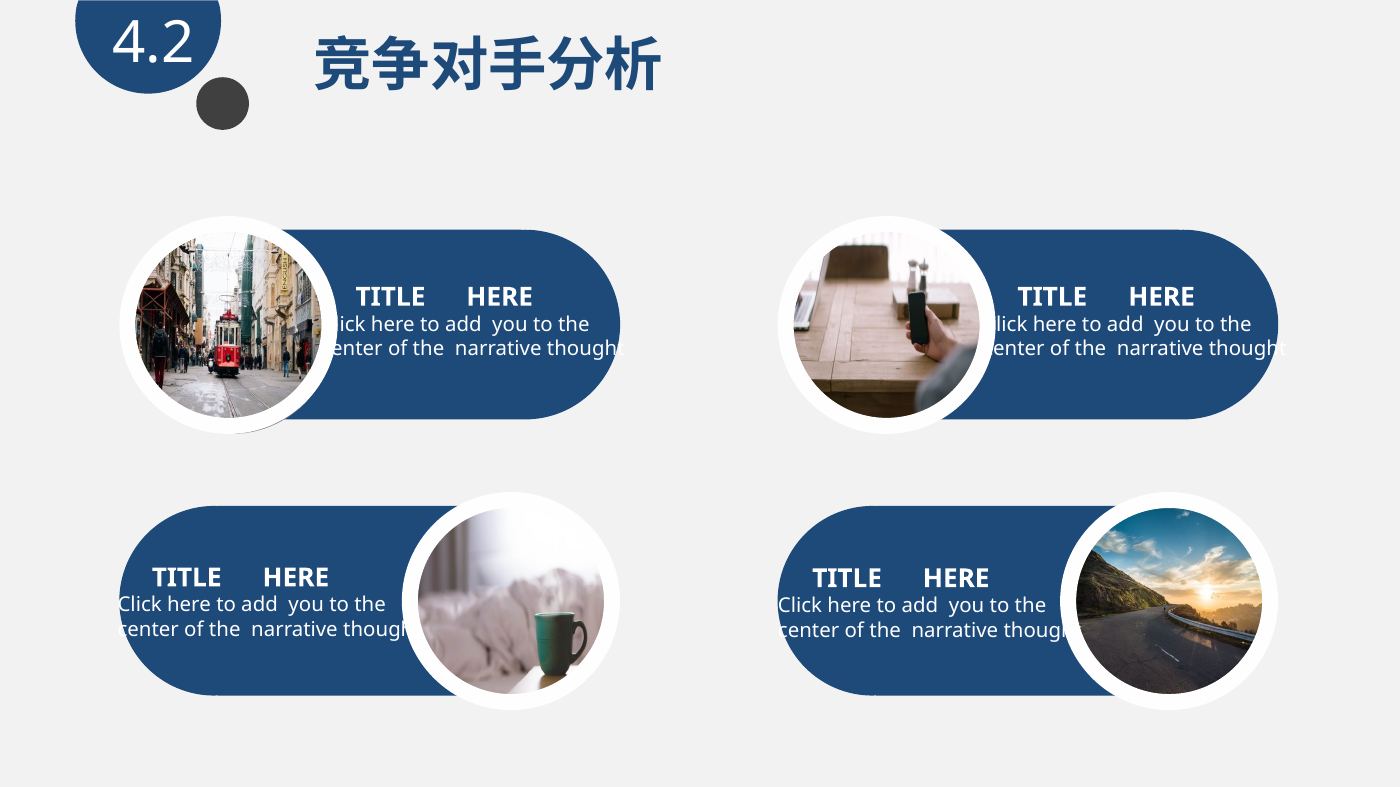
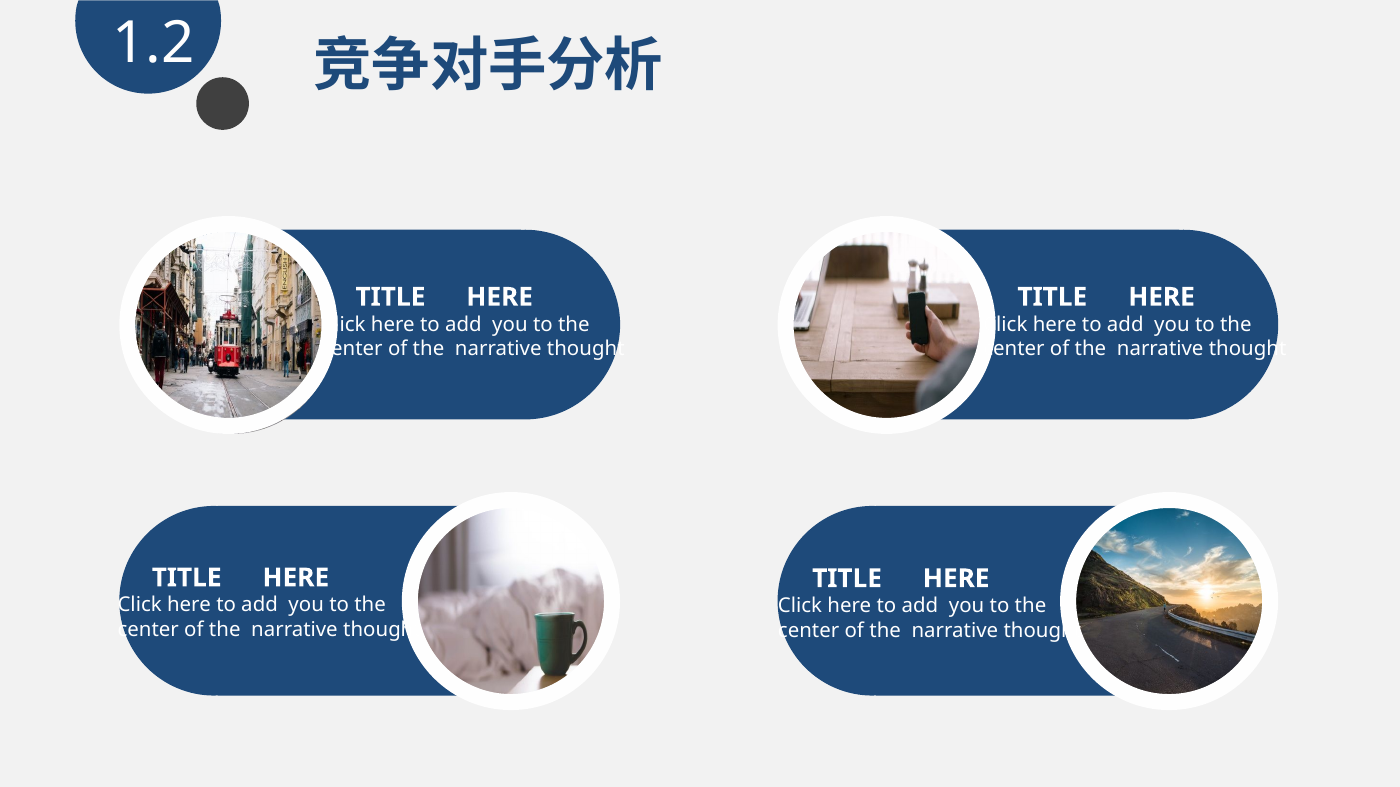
4.2: 4.2 -> 1.2
